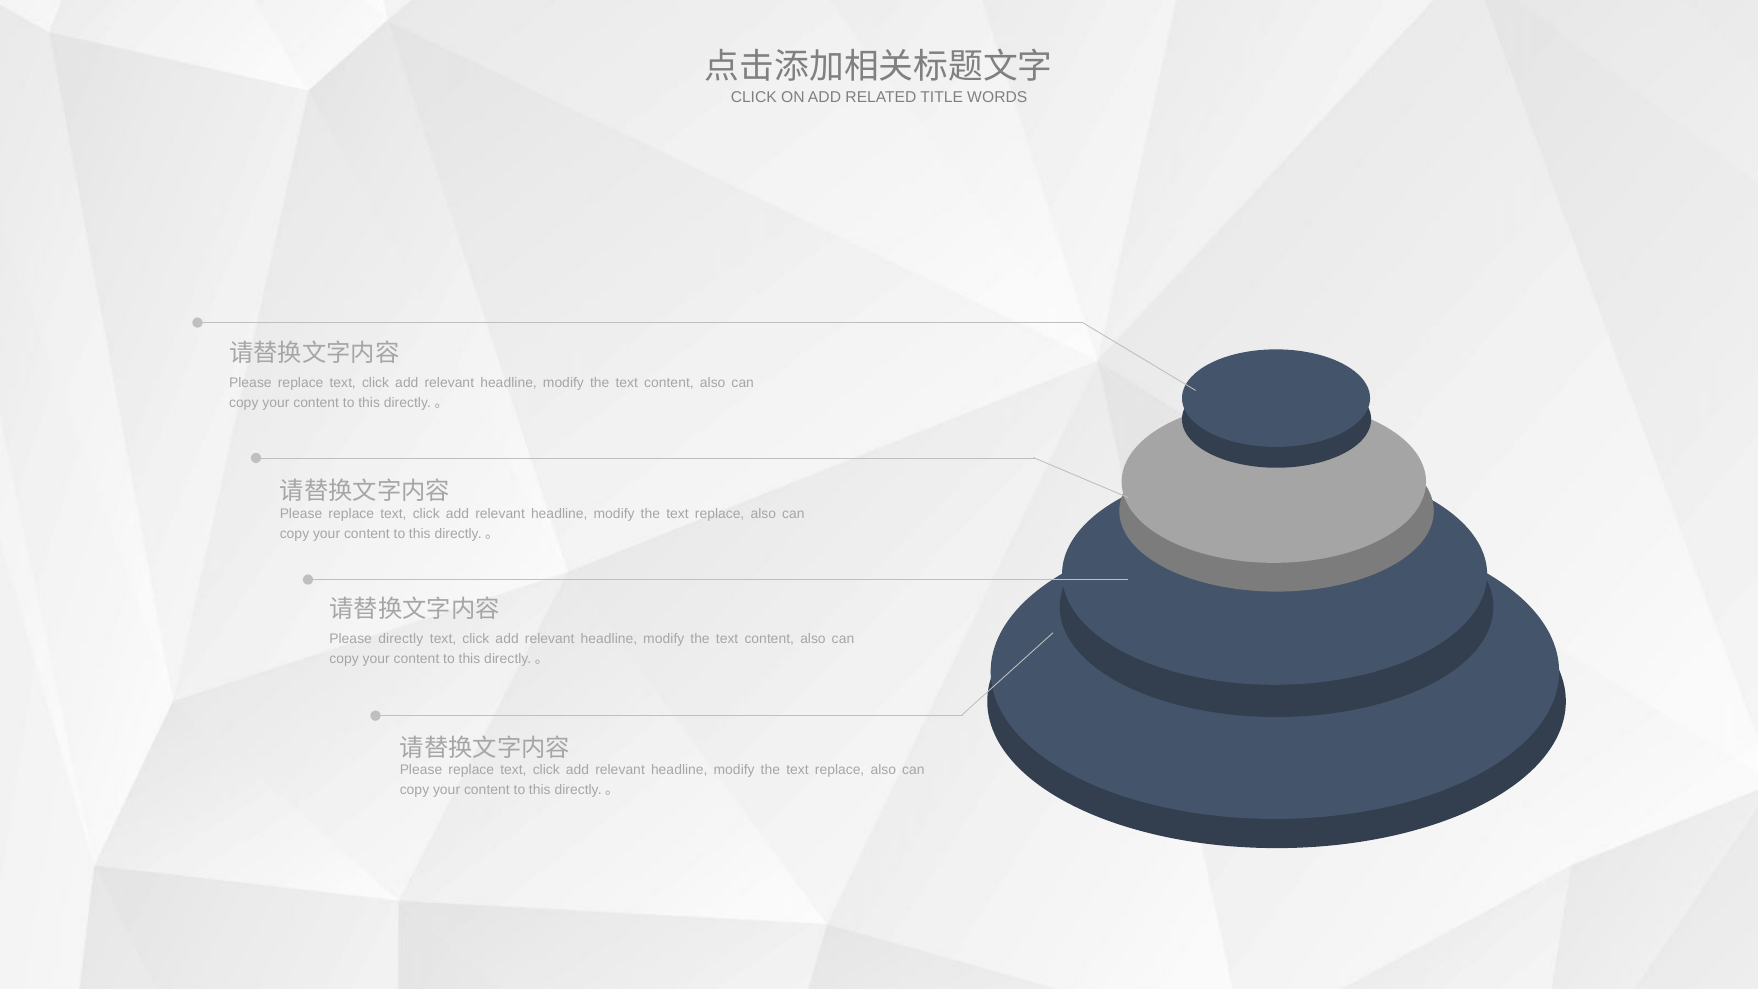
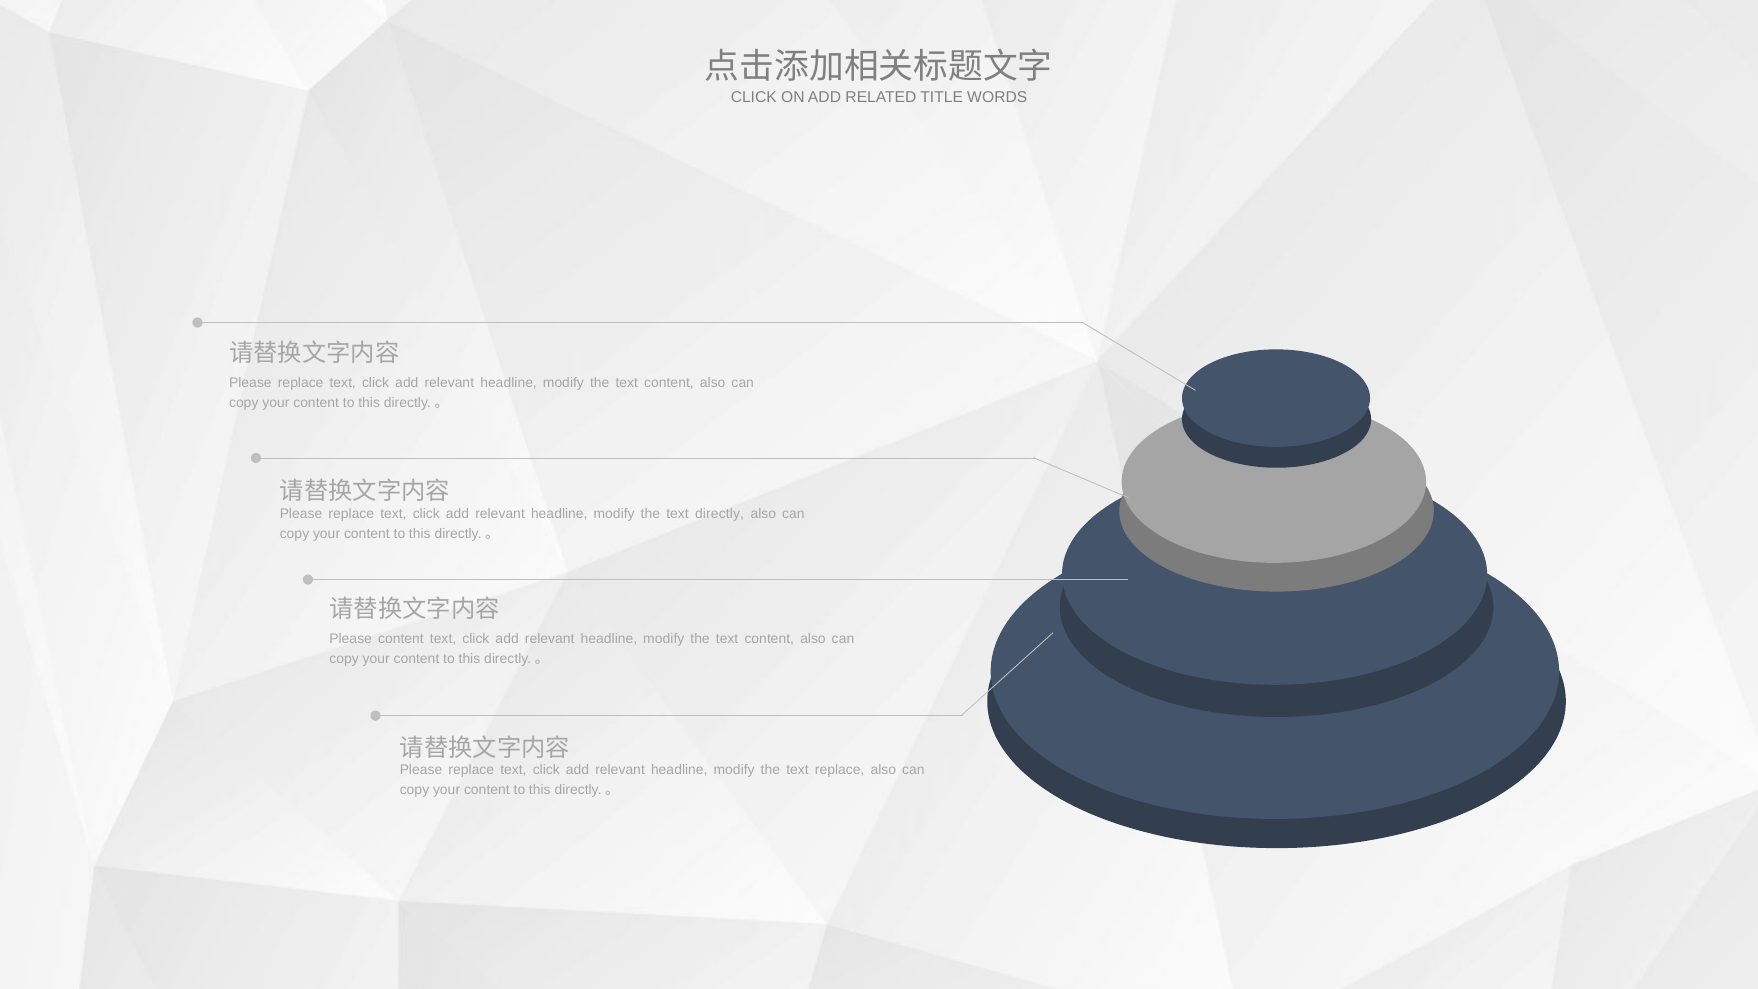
replace at (720, 514): replace -> directly
Please directly: directly -> content
